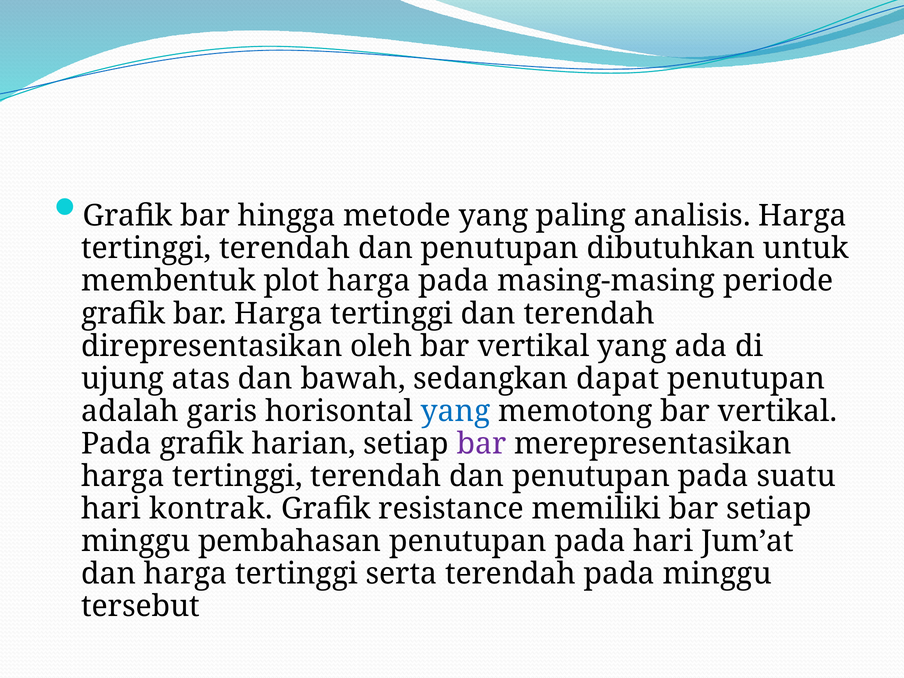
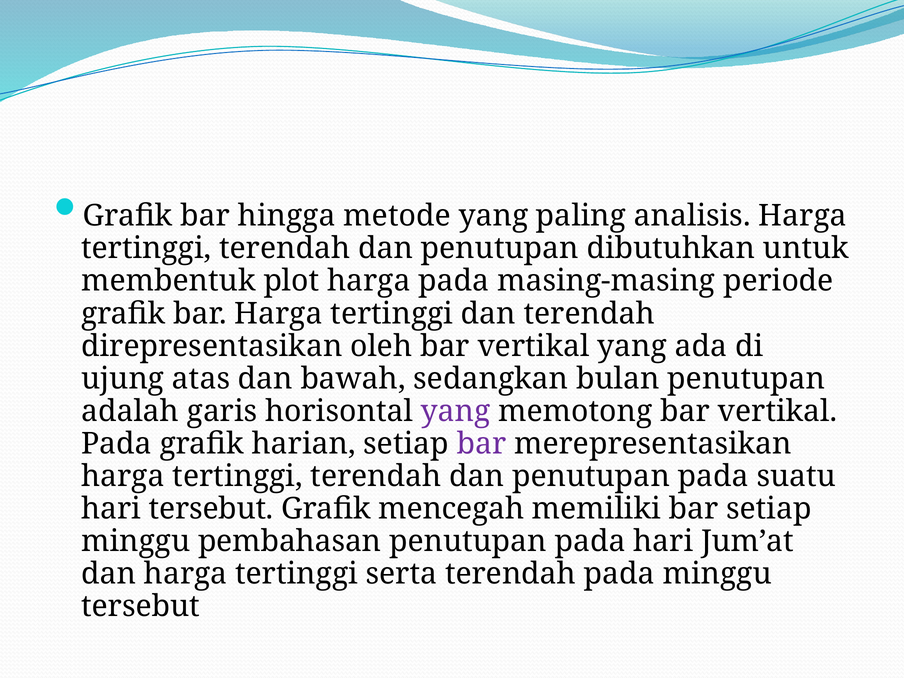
dapat: dapat -> bulan
yang at (456, 411) colour: blue -> purple
hari kontrak: kontrak -> tersebut
resistance: resistance -> mencegah
